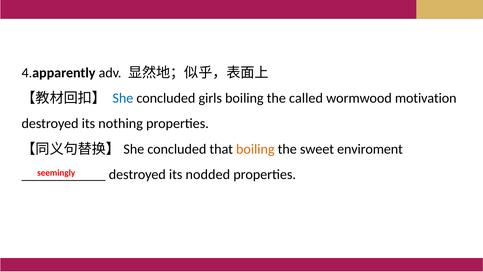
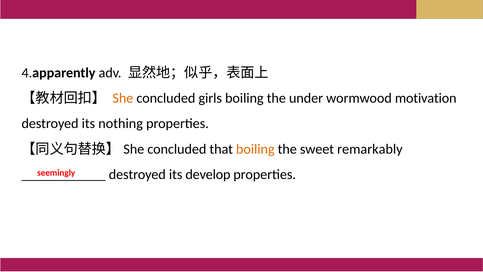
She colour: blue -> orange
called: called -> under
enviroment: enviroment -> remarkably
nodded: nodded -> develop
